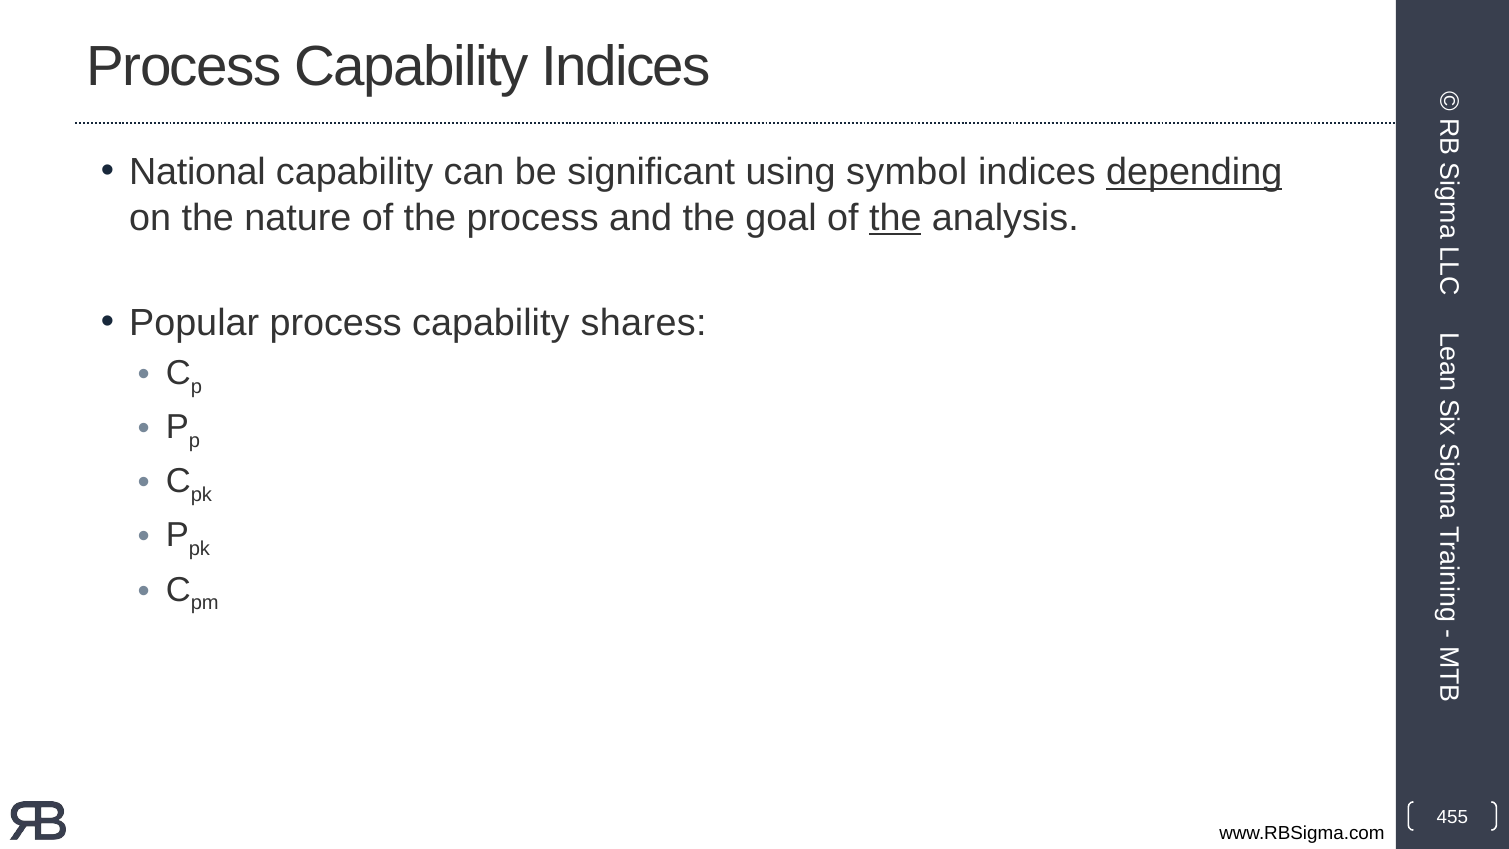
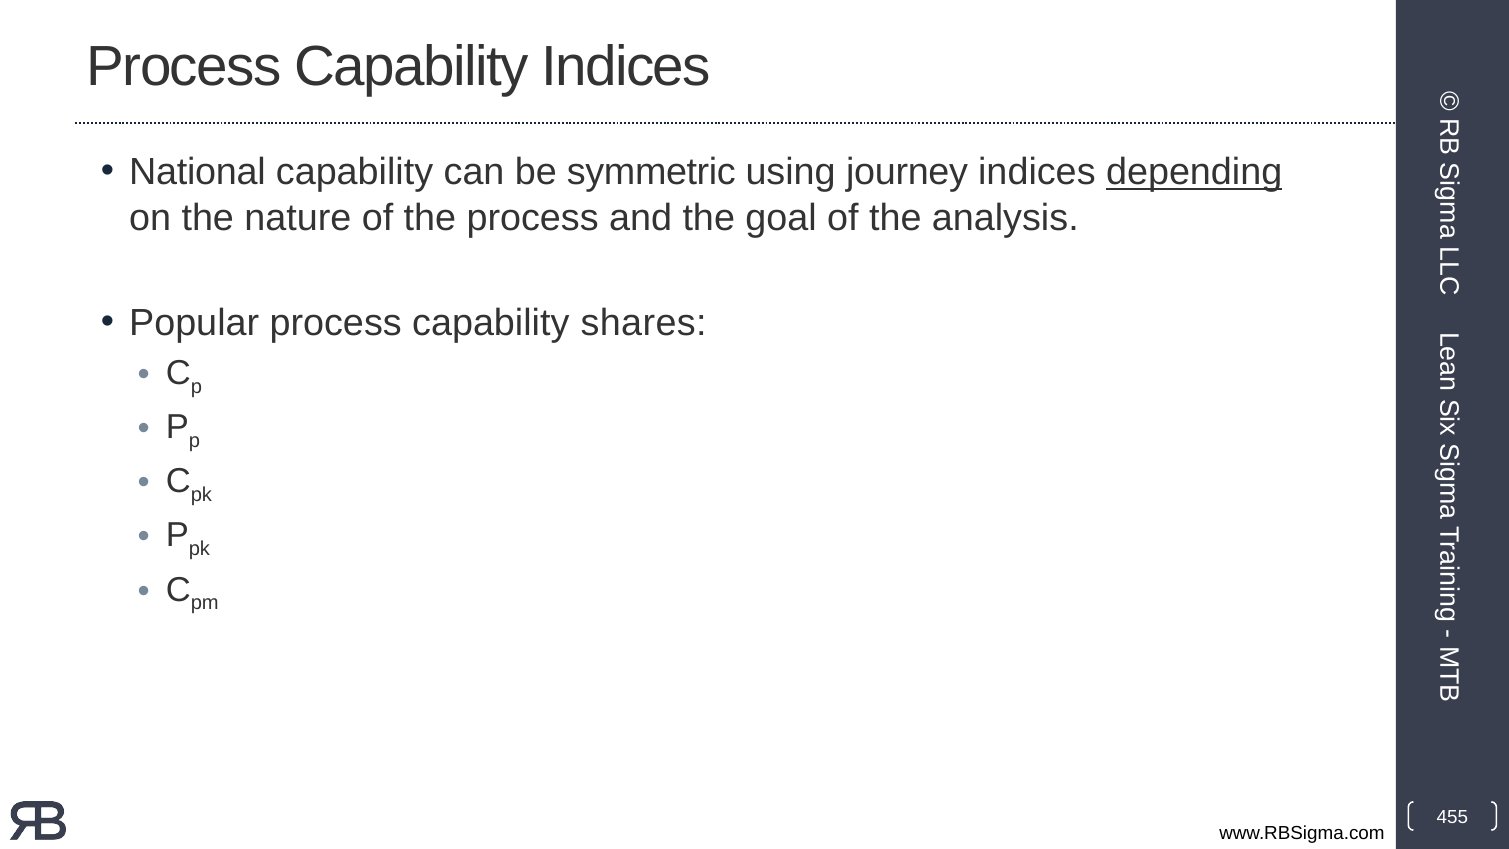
significant: significant -> symmetric
symbol: symbol -> journey
the at (895, 218) underline: present -> none
